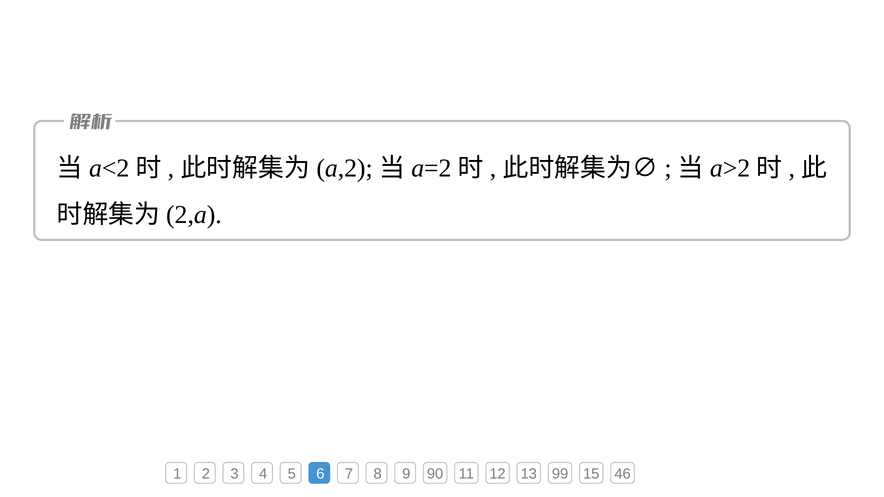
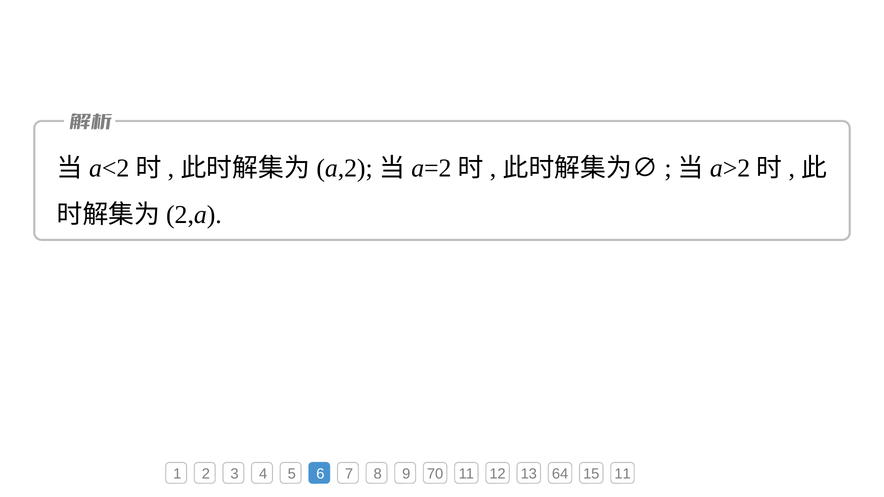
90: 90 -> 70
99: 99 -> 64
15 46: 46 -> 11
